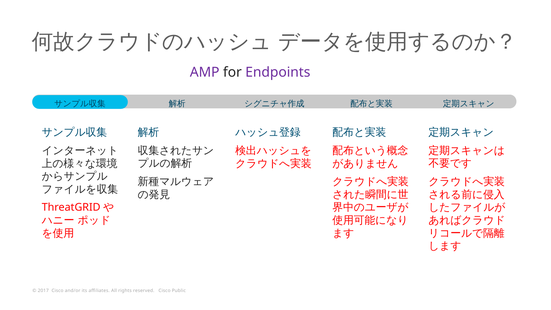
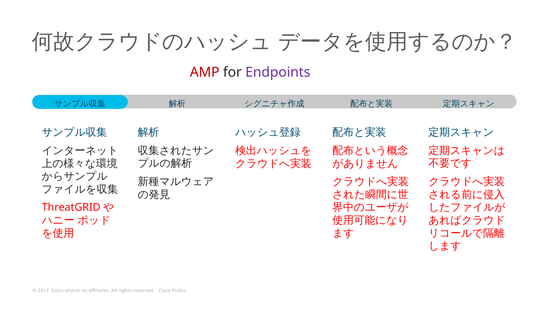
AMP colour: purple -> red
